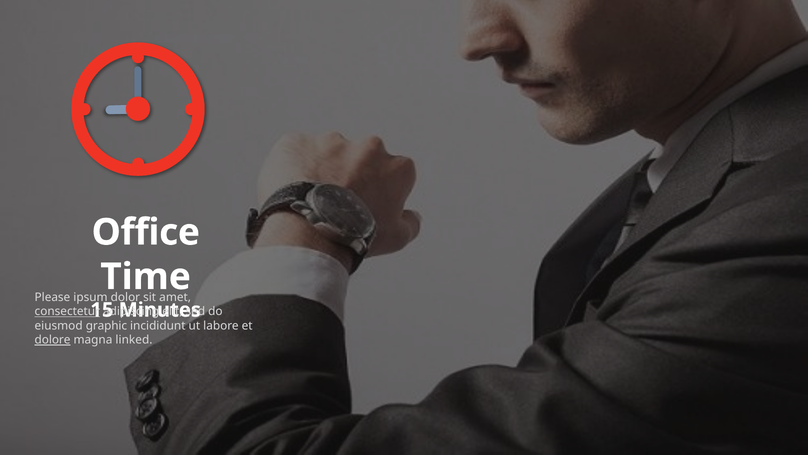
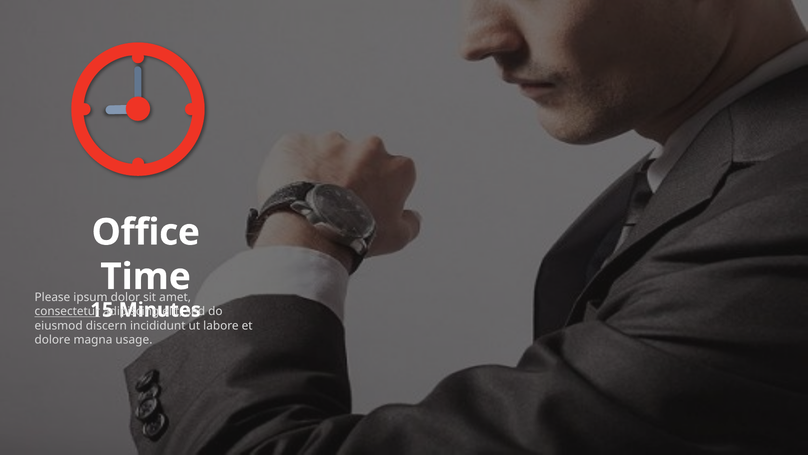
graphic: graphic -> discern
dolore underline: present -> none
linked: linked -> usage
